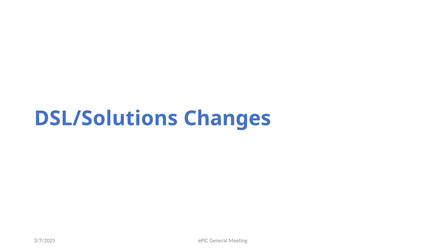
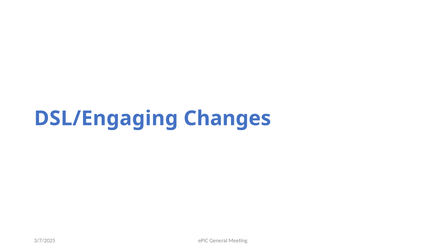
DSL/Solutions: DSL/Solutions -> DSL/Engaging
